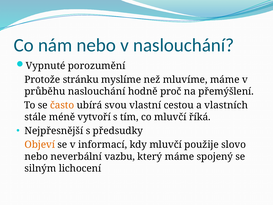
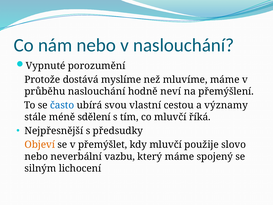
stránku: stránku -> dostává
proč: proč -> neví
často colour: orange -> blue
vlastních: vlastních -> významy
vytvoří: vytvoří -> sdělení
informací: informací -> přemýšlet
